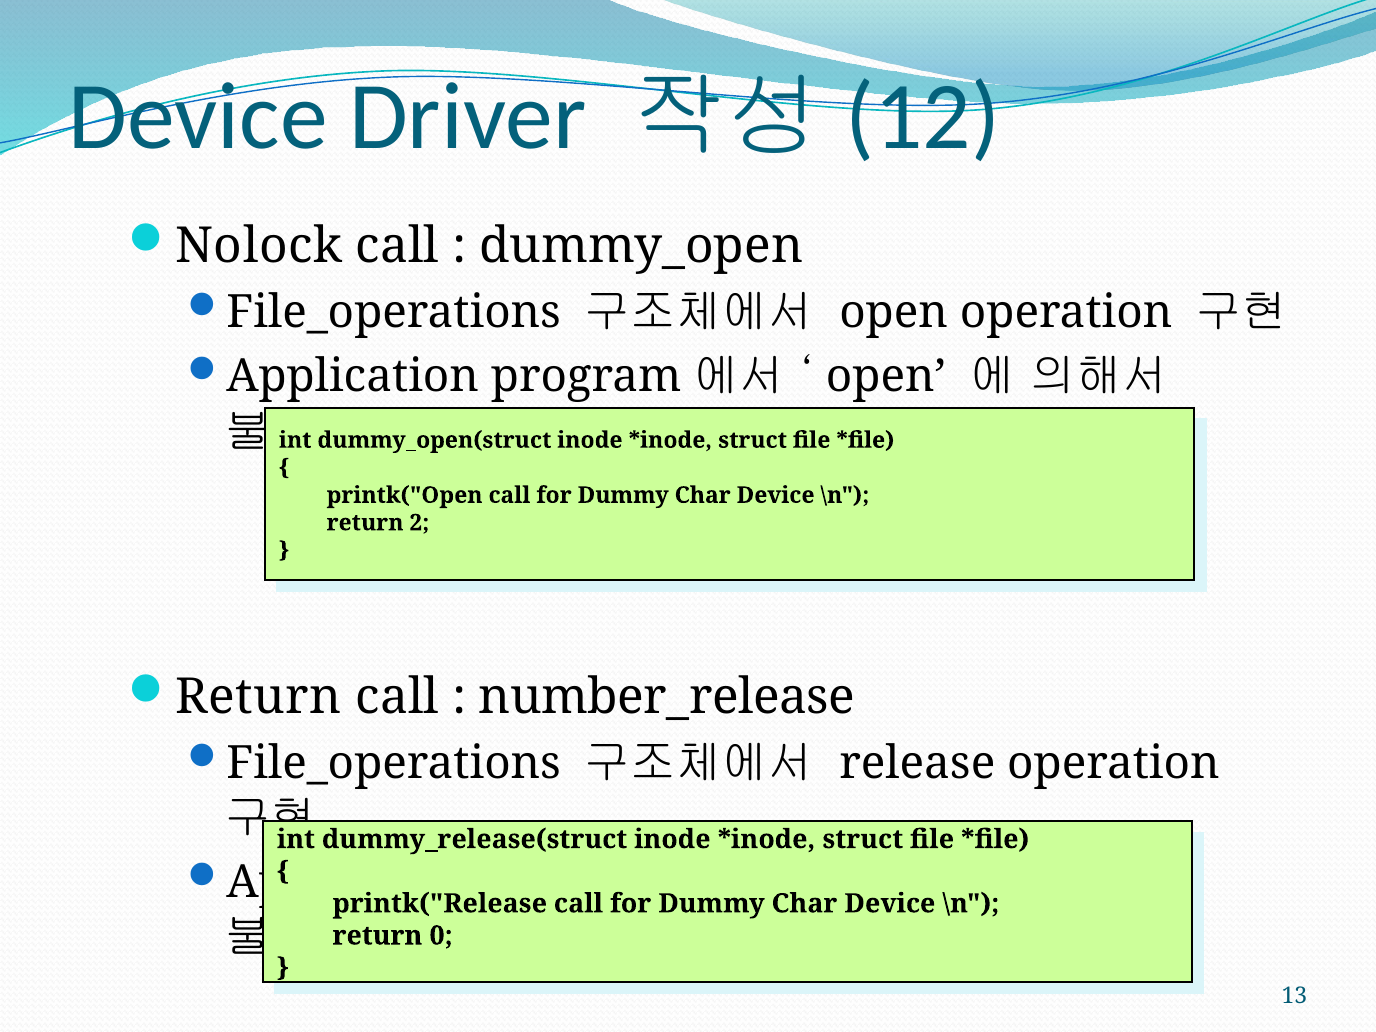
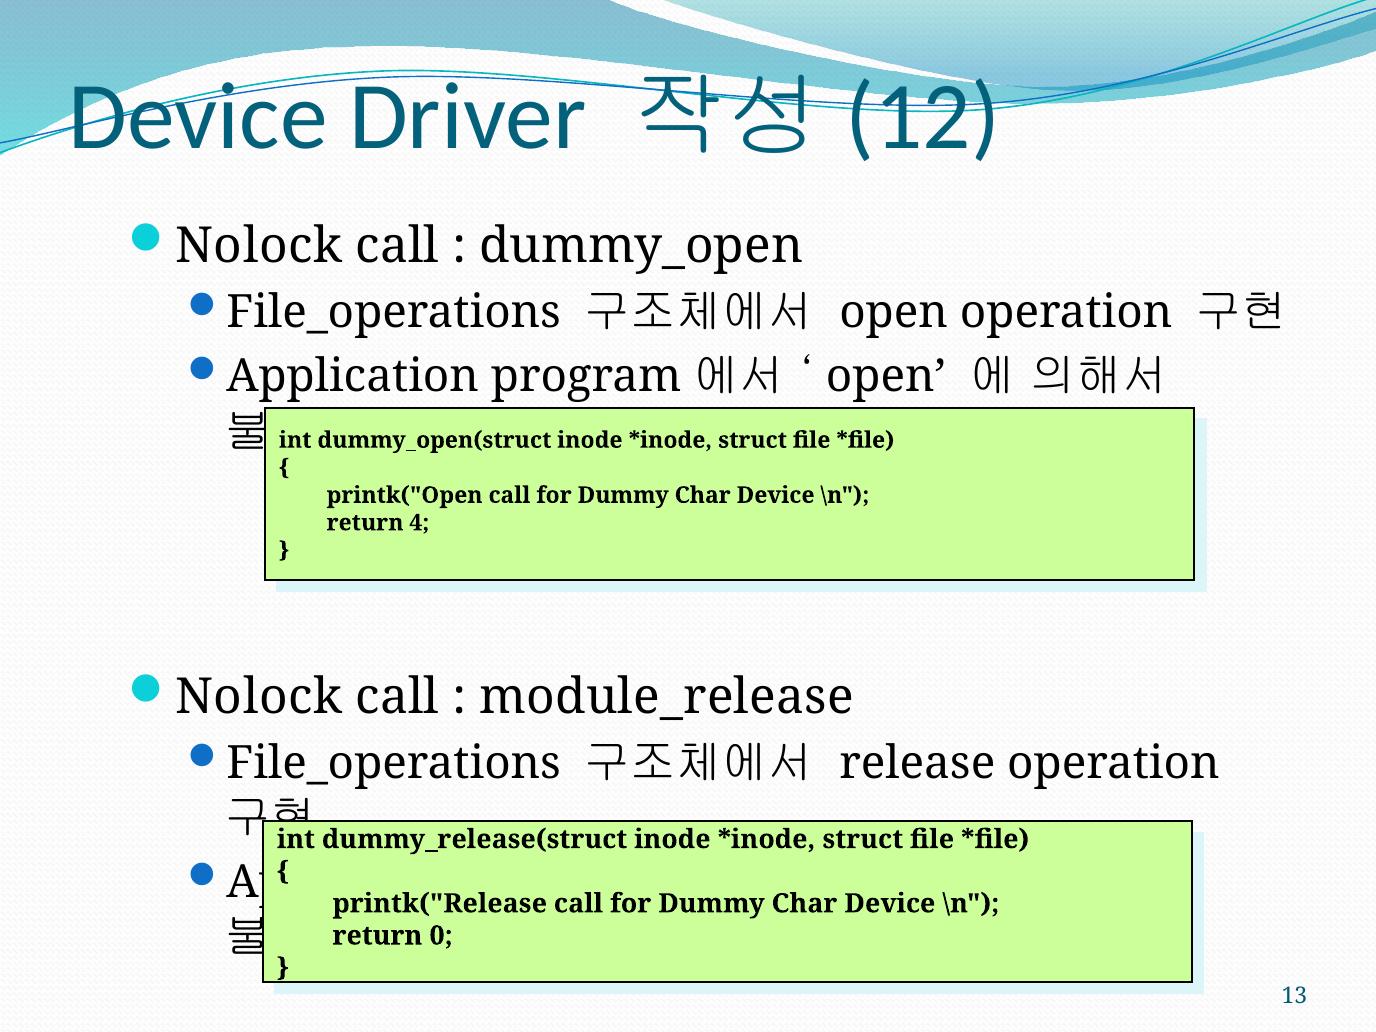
2: 2 -> 4
Return at (259, 697): Return -> Nolock
number_release: number_release -> module_release
